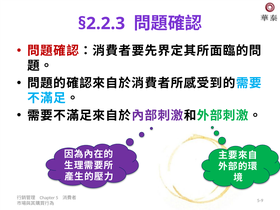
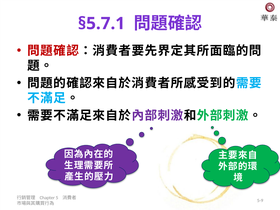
§2.2.3: §2.2.3 -> §5.7.1
